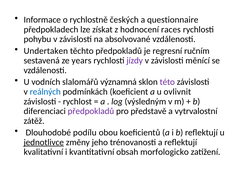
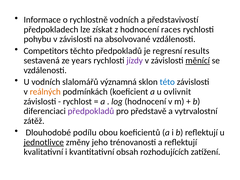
rychlostně českých: českých -> vodních
questionnaire: questionnaire -> představivostí
Undertaken: Undertaken -> Competitors
ručním: ručním -> results
měnící underline: none -> present
této colour: purple -> blue
reálných colour: blue -> orange
log výsledným: výsledným -> hodnocení
morfologicko: morfologicko -> rozhodujících
